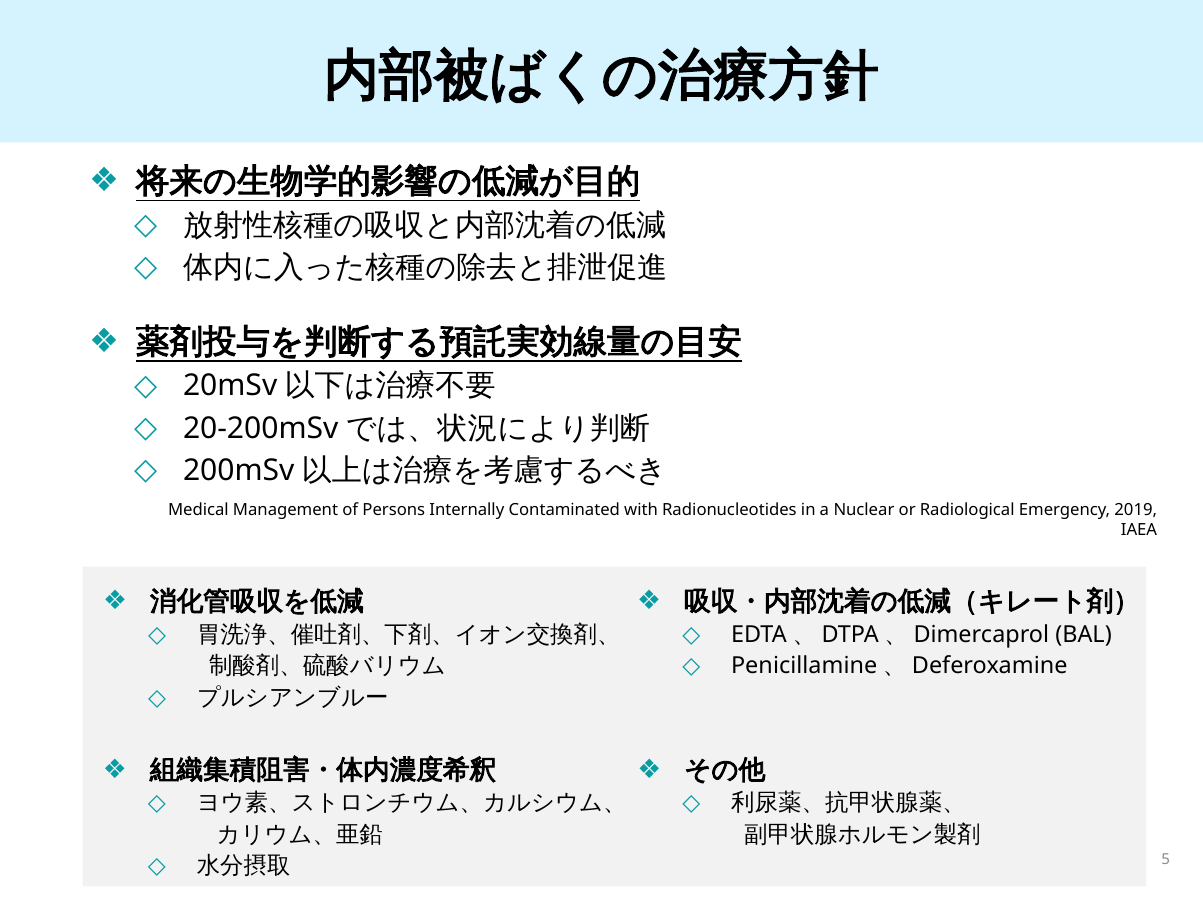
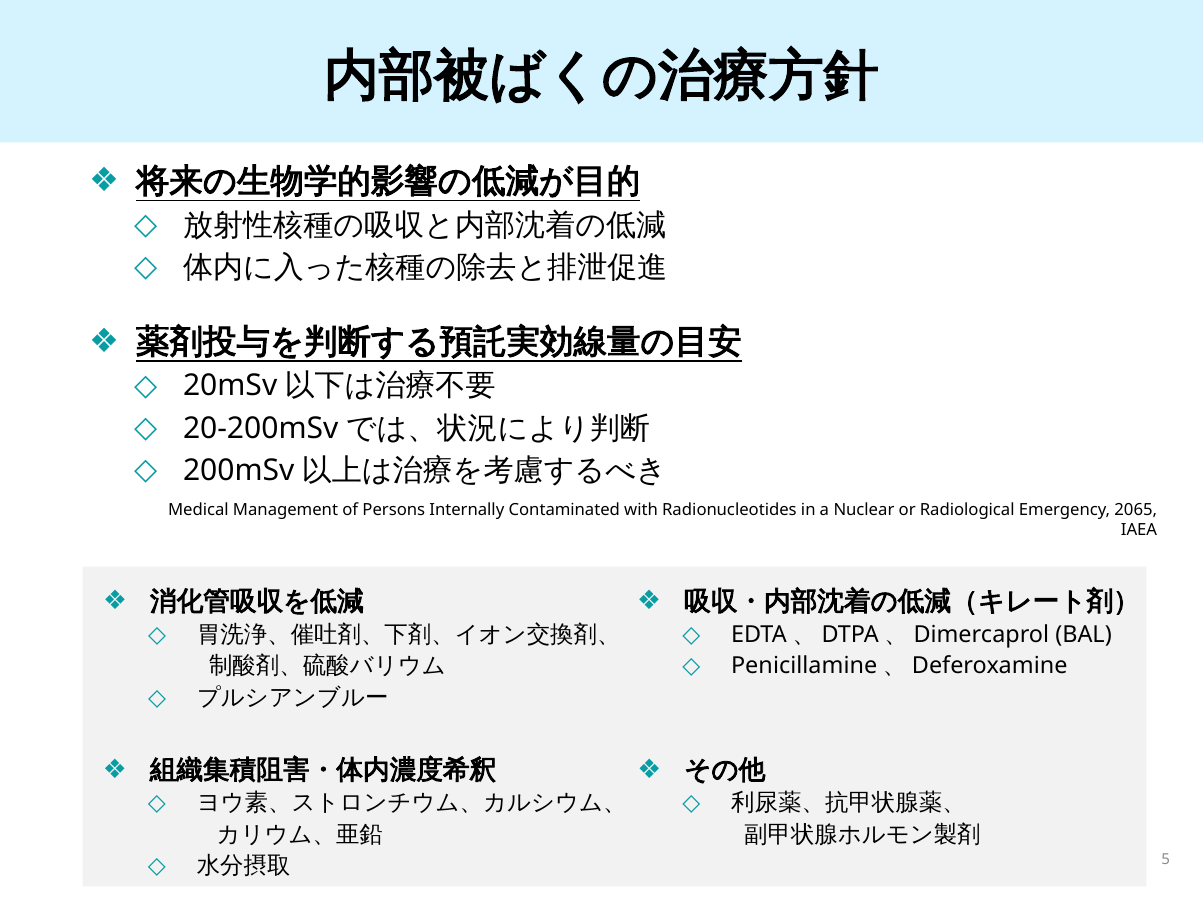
2019: 2019 -> 2065
